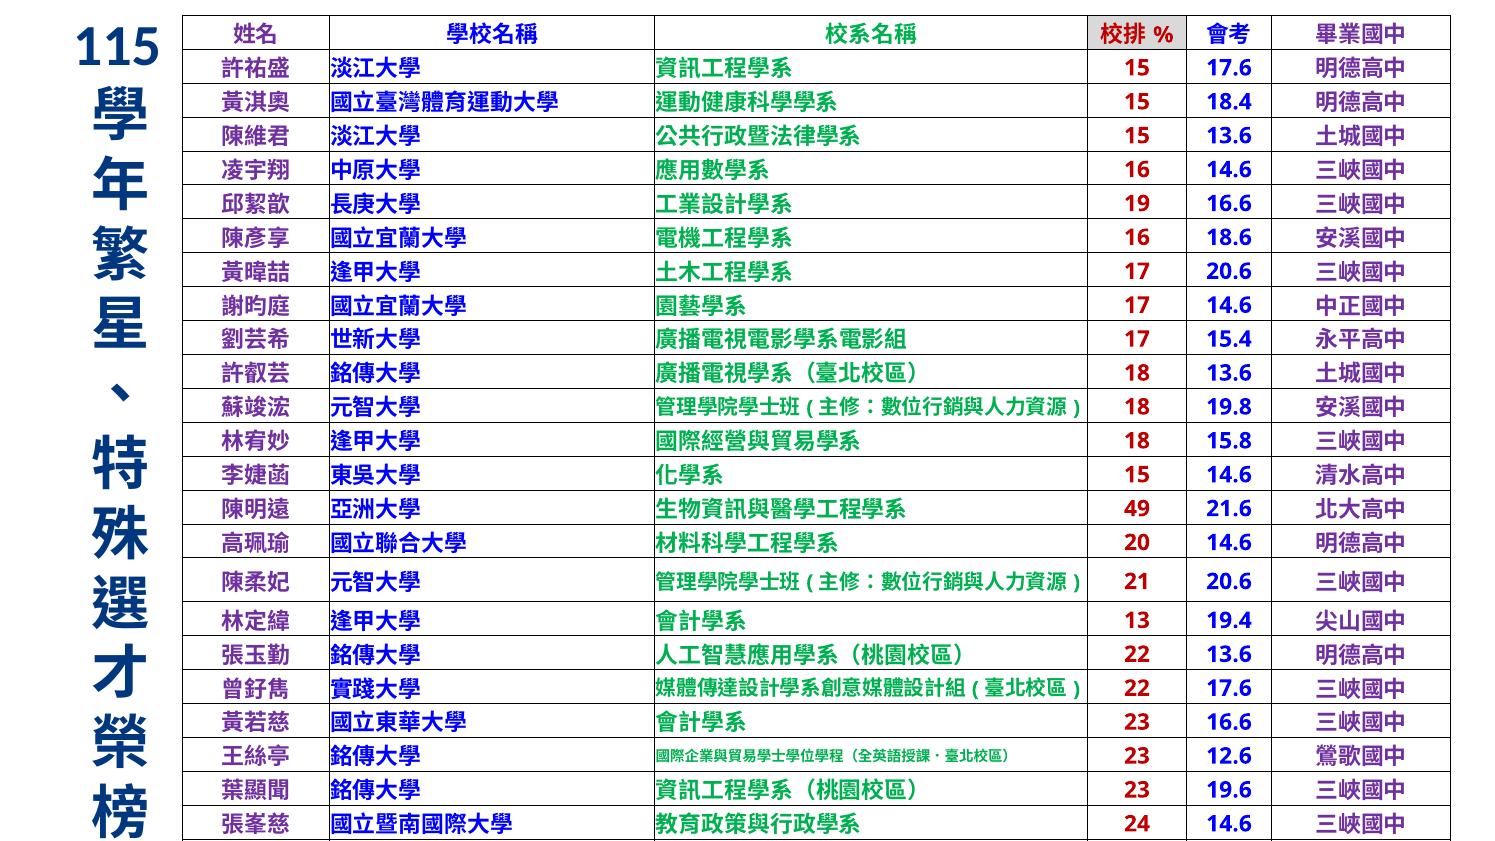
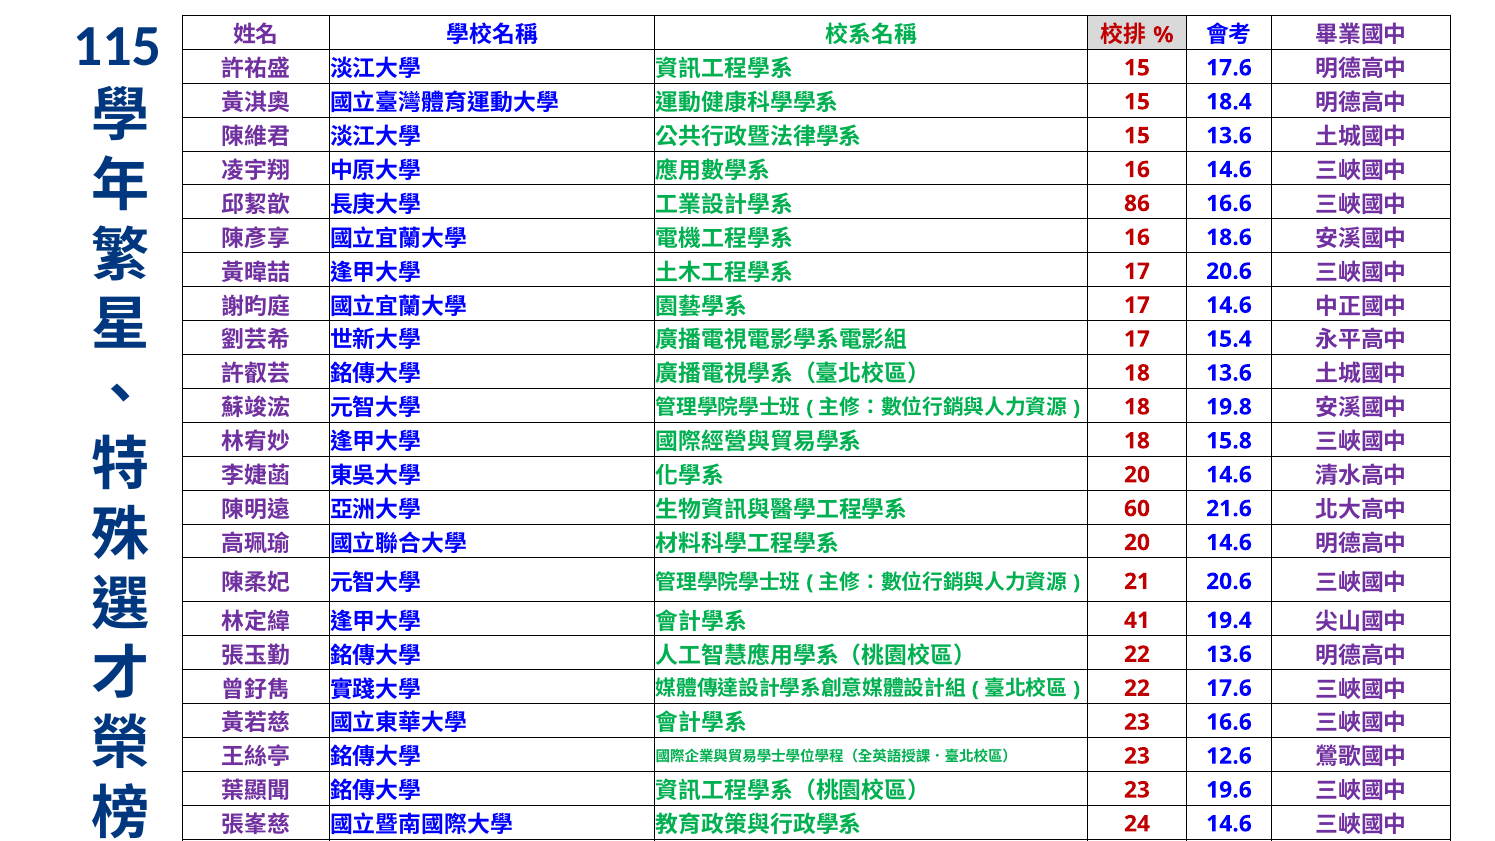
19: 19 -> 86
15 at (1137, 475): 15 -> 20
49: 49 -> 60
13: 13 -> 41
